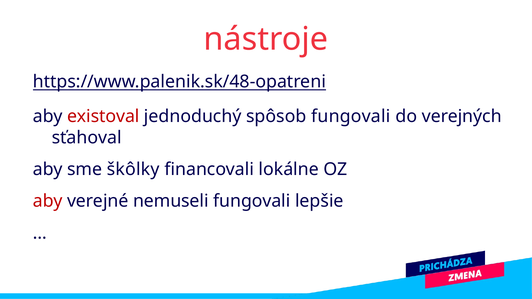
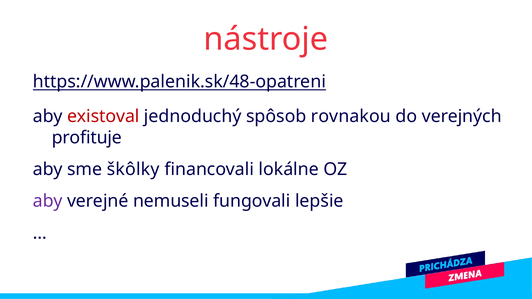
spôsob fungovali: fungovali -> rovnakou
sťahoval: sťahoval -> profituje
aby at (48, 201) colour: red -> purple
